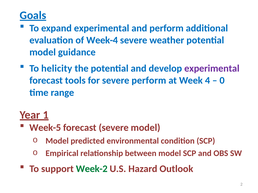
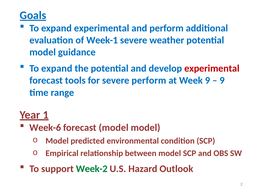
Week-4: Week-4 -> Week-1
helicity at (57, 69): helicity -> expand
experimental at (212, 69) colour: purple -> red
Week 4: 4 -> 9
0 at (222, 81): 0 -> 9
Week-5: Week-5 -> Week-6
forecast severe: severe -> model
